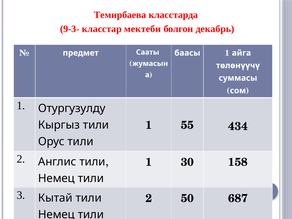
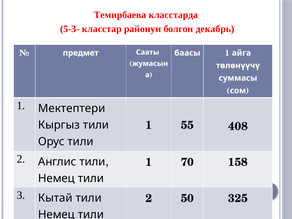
9-3-: 9-3- -> 5-3-
мектеби: мектеби -> районун
Отургузулду: Отургузулду -> Мектептери
434: 434 -> 408
30: 30 -> 70
687: 687 -> 325
